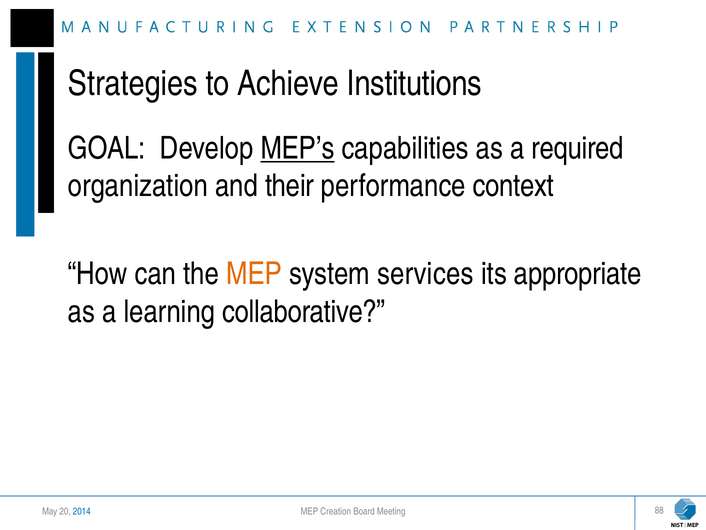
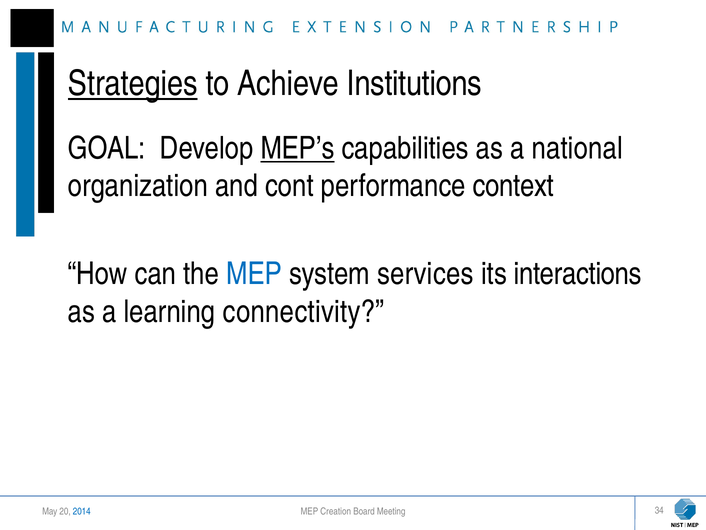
Strategies underline: none -> present
required: required -> national
their: their -> cont
MEP at (254, 274) colour: orange -> blue
appropriate: appropriate -> interactions
collaborative: collaborative -> connectivity
88: 88 -> 34
